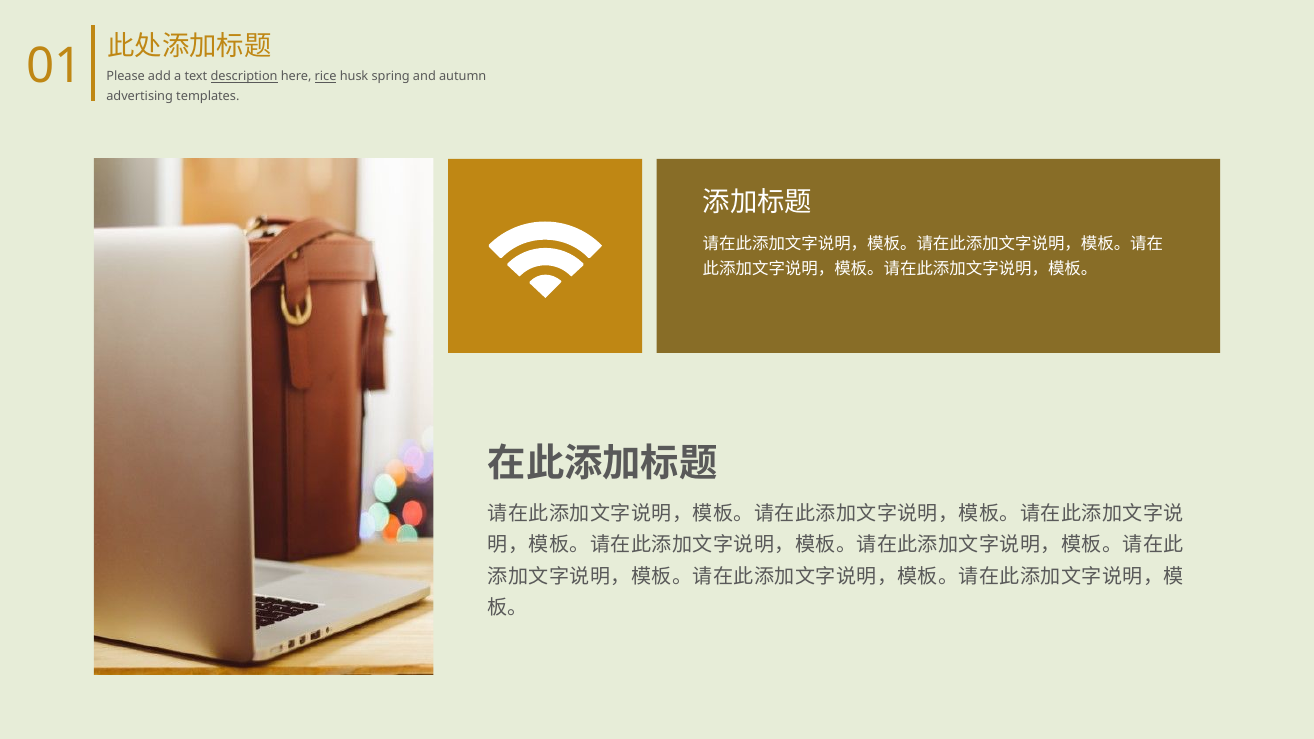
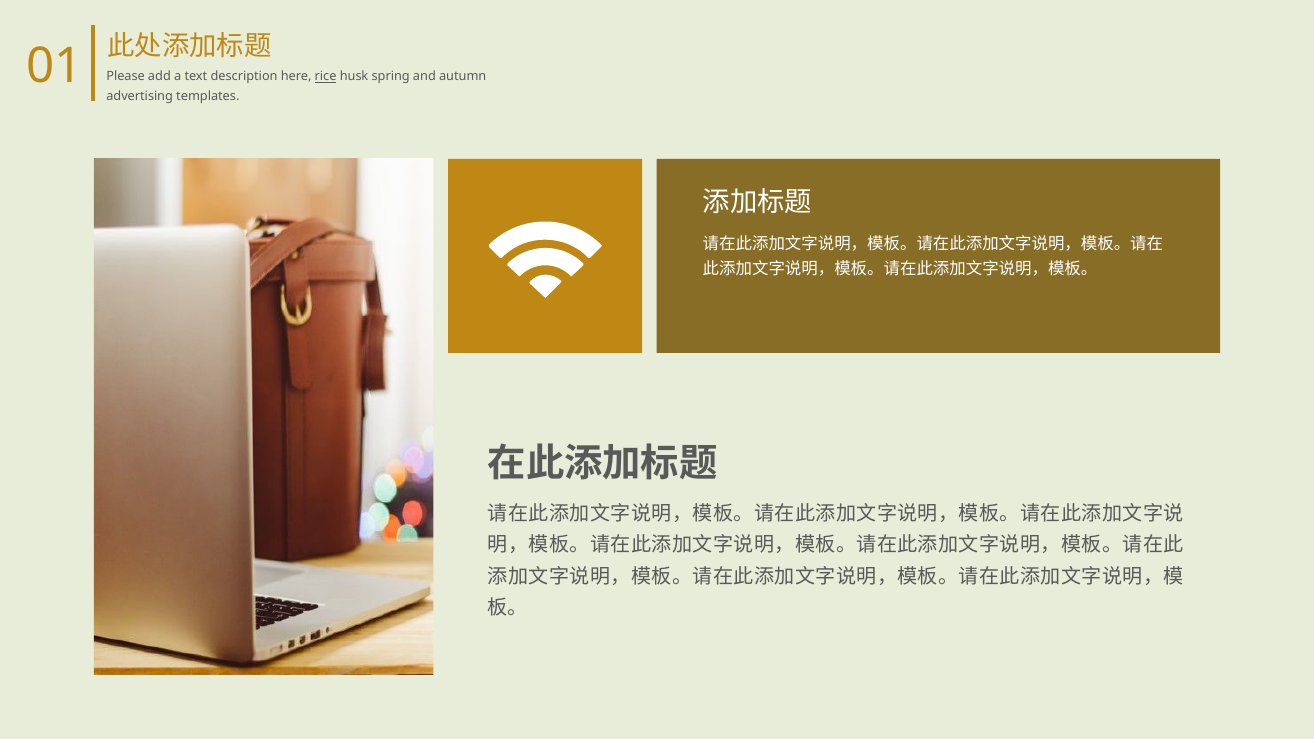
description underline: present -> none
